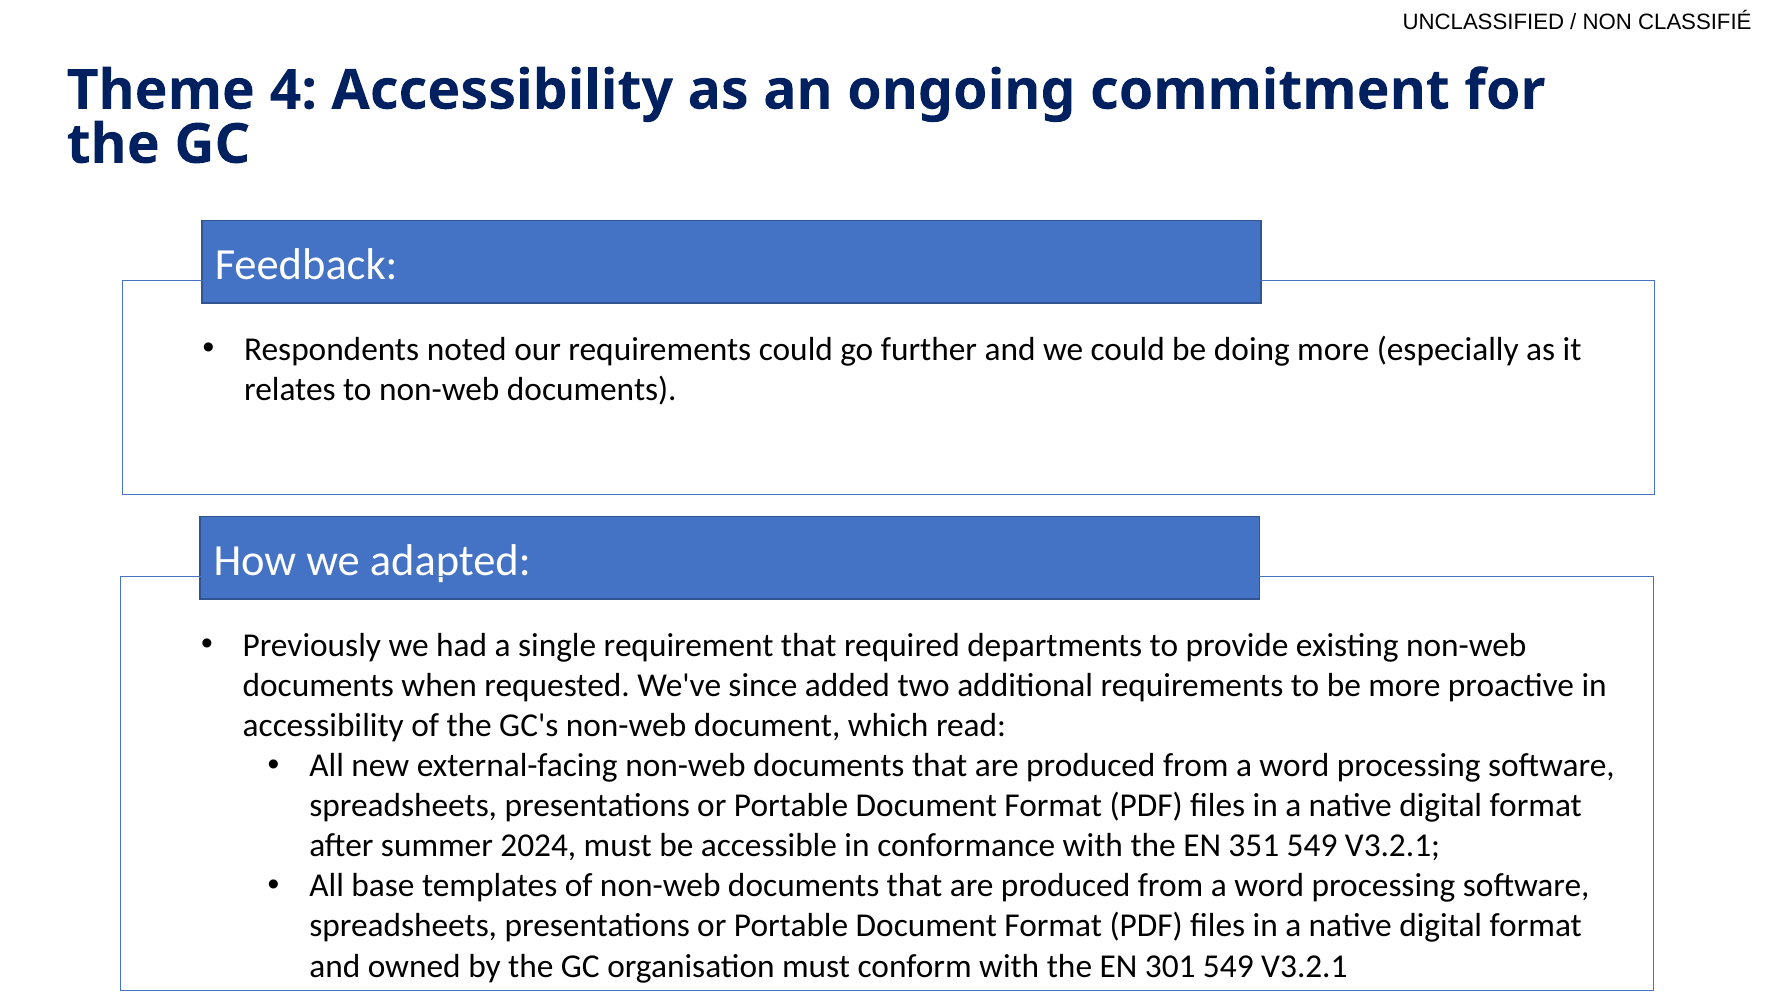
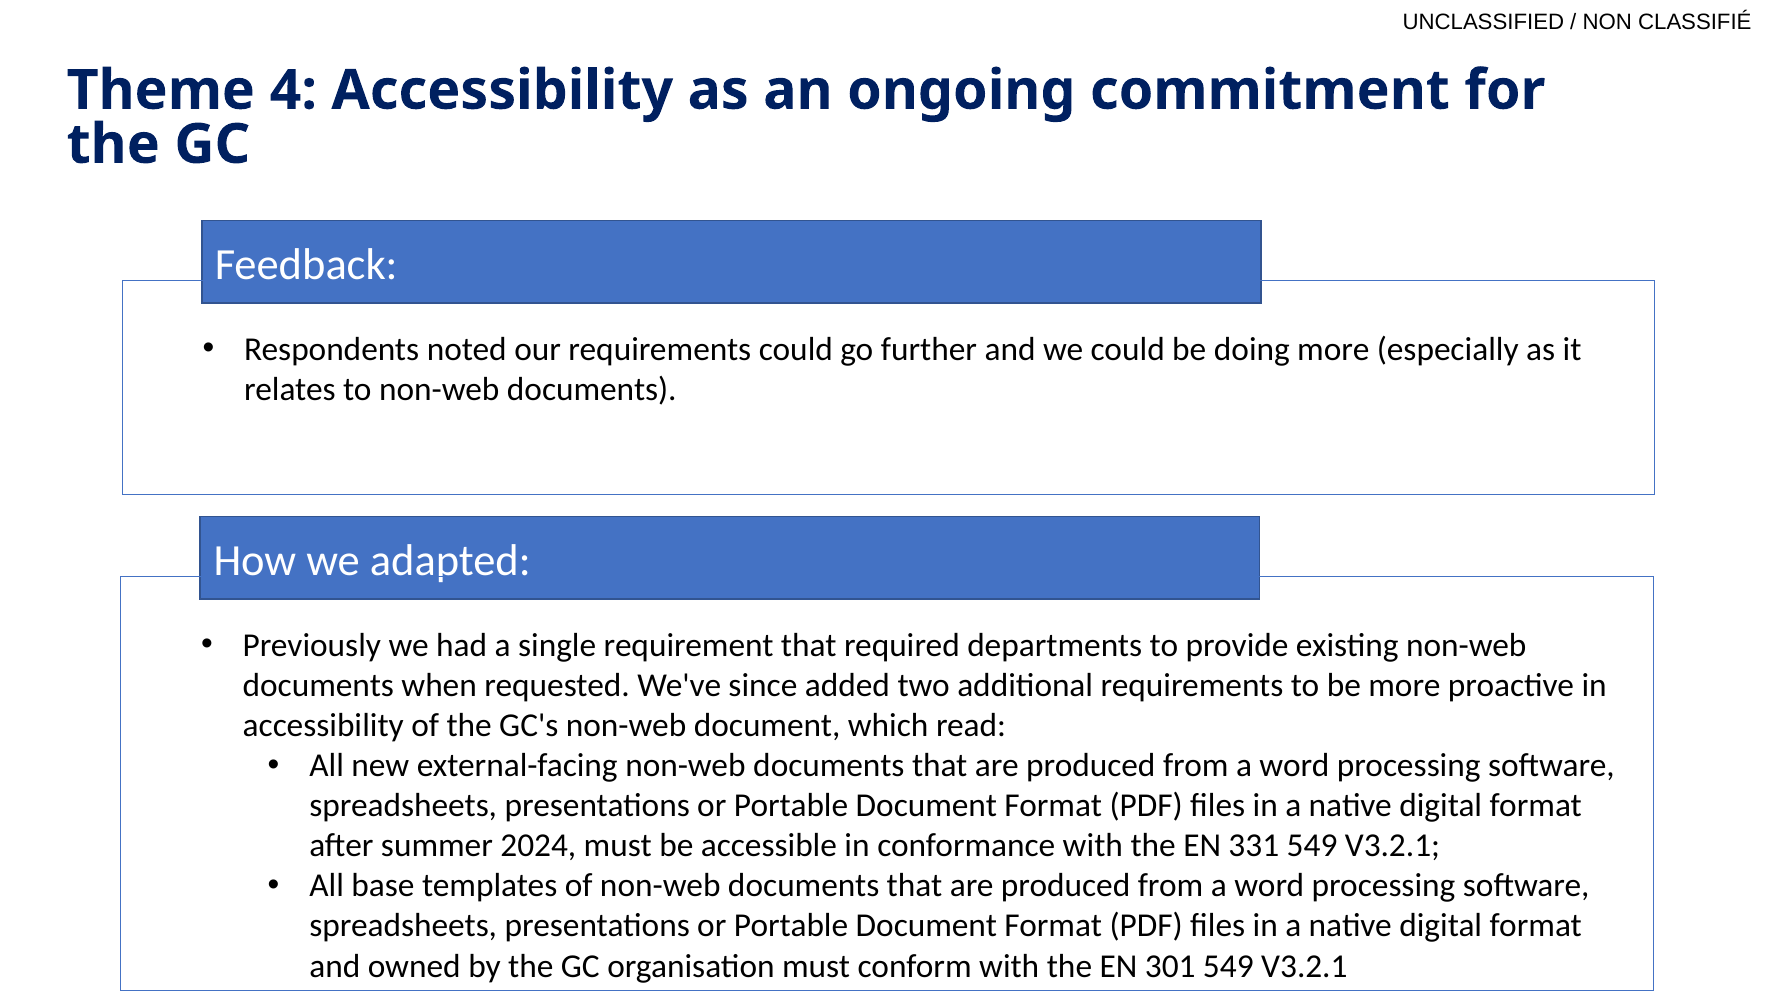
351: 351 -> 331
